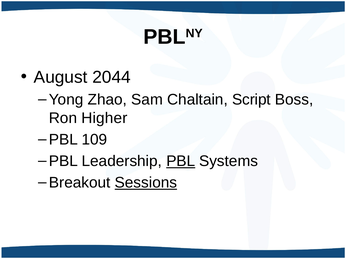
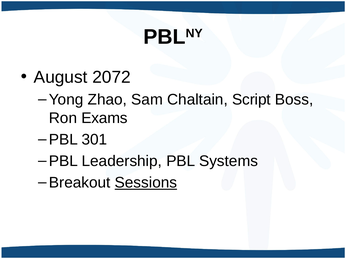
2044: 2044 -> 2072
Higher: Higher -> Exams
109: 109 -> 301
PBL at (181, 161) underline: present -> none
